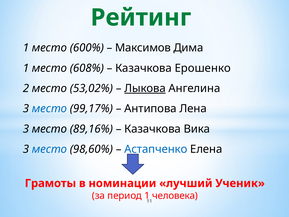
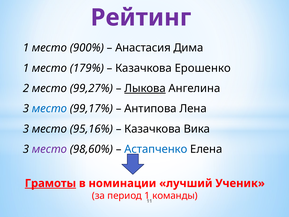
Рейтинг colour: green -> purple
600%: 600% -> 900%
Максимов: Максимов -> Анастасия
608%: 608% -> 179%
53,02%: 53,02% -> 99,27%
89,16%: 89,16% -> 95,16%
место at (49, 149) colour: blue -> purple
Грамоты underline: none -> present
человека: человека -> команды
